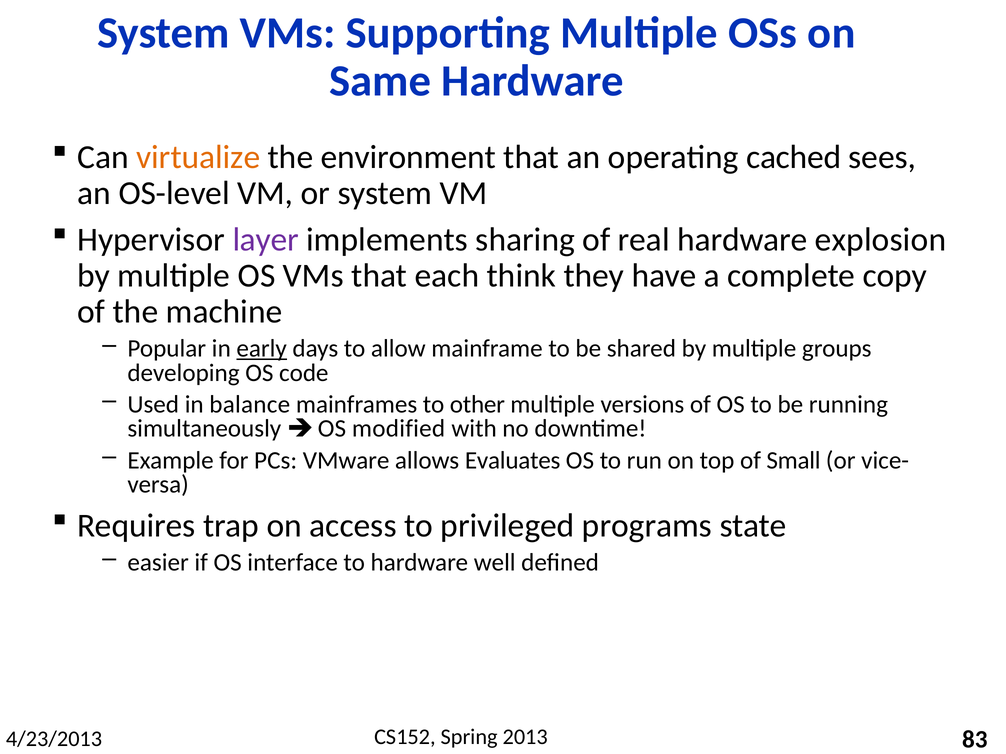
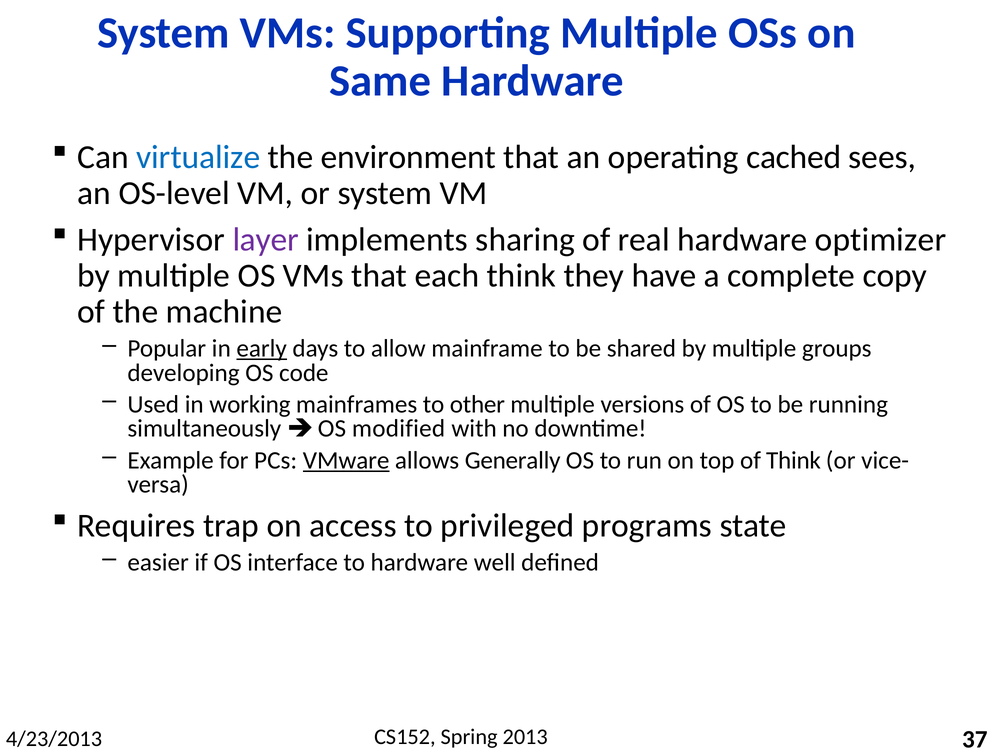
virtualize colour: orange -> blue
explosion: explosion -> optimizer
balance: balance -> working
VMware underline: none -> present
Evaluates: Evaluates -> Generally
of Small: Small -> Think
83: 83 -> 37
